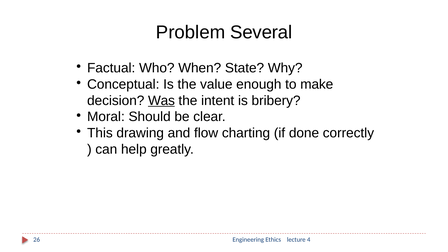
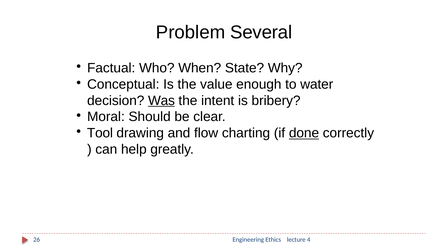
make: make -> water
This: This -> Tool
done underline: none -> present
